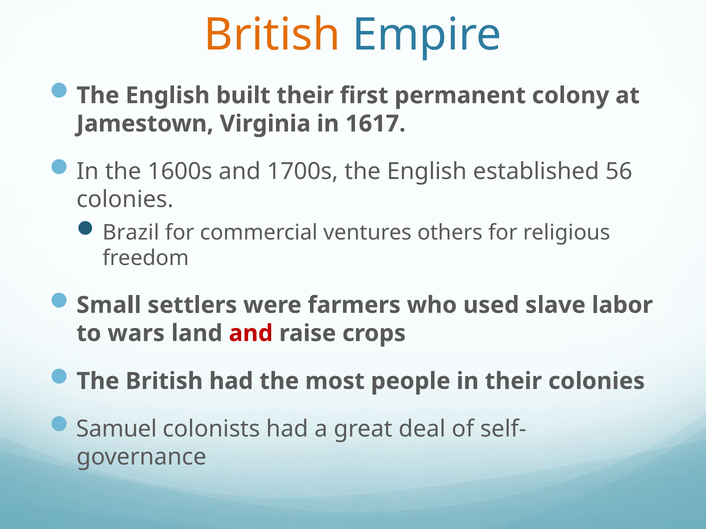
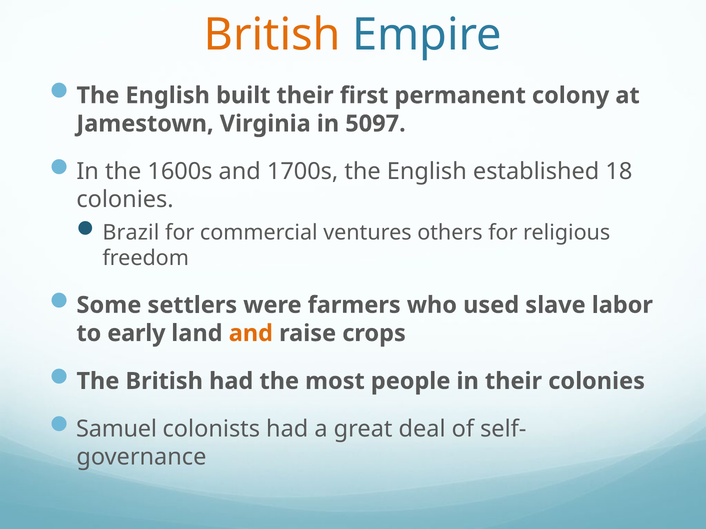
1617: 1617 -> 5097
56: 56 -> 18
Small: Small -> Some
wars: wars -> early
and at (251, 334) colour: red -> orange
